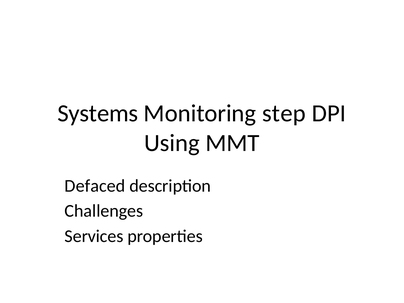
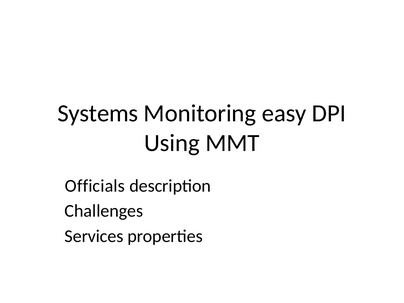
step: step -> easy
Defaced: Defaced -> Officials
